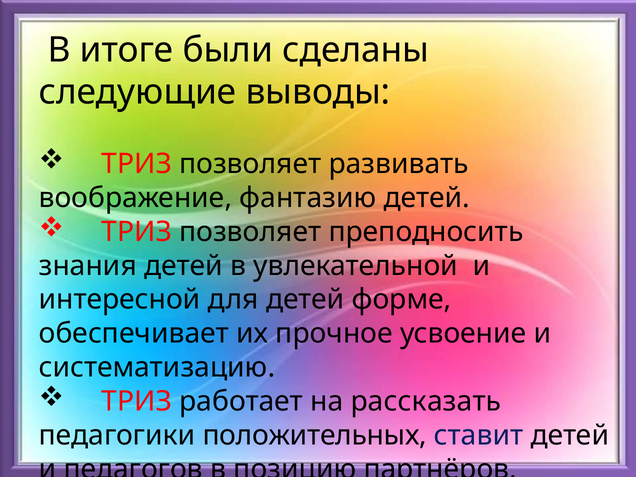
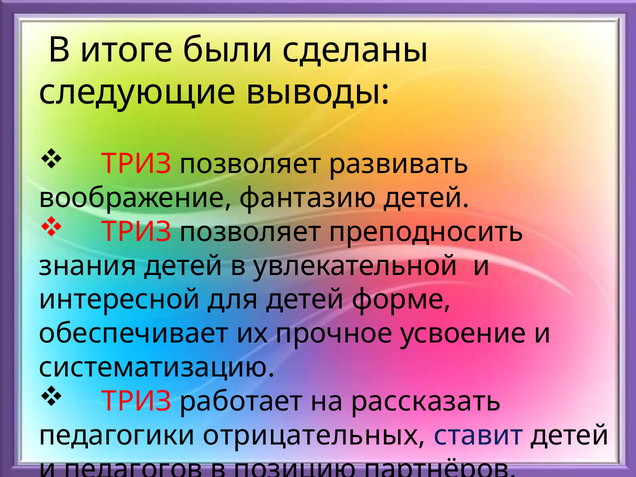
положительных: положительных -> отрицательных
